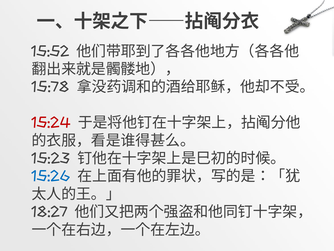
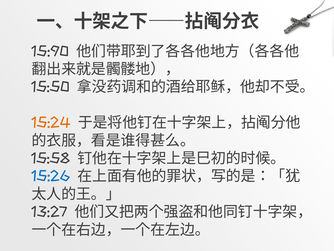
15:52: 15:52 -> 15:90
15:78: 15:78 -> 15:50
15:24 colour: red -> orange
15:23: 15:23 -> 15:58
18:27: 18:27 -> 13:27
